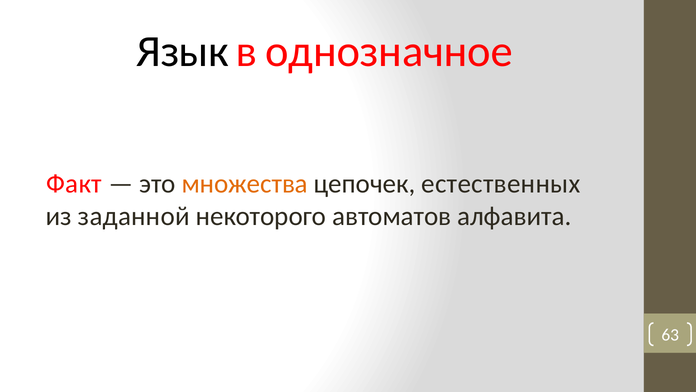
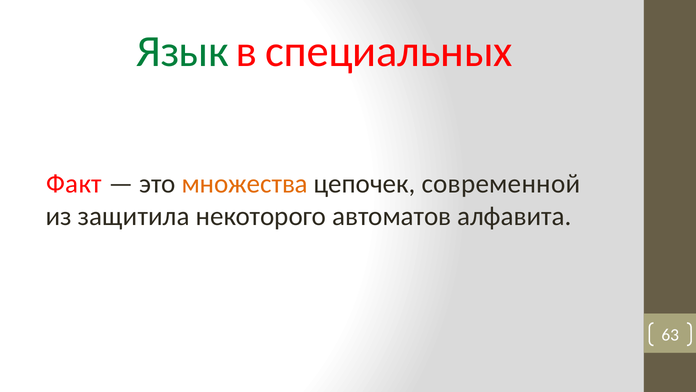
Язык colour: black -> green
однозначное: однозначное -> специальных
естественных: естественных -> современной
заданной: заданной -> защитила
